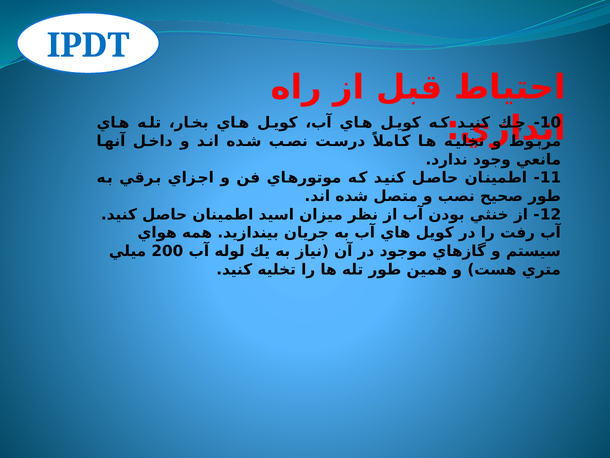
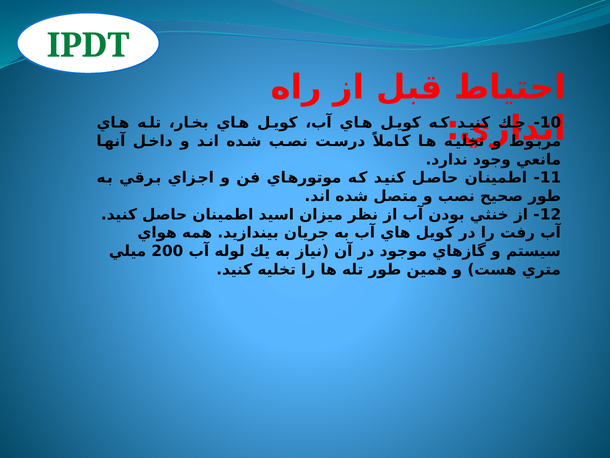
IPDT colour: blue -> green
